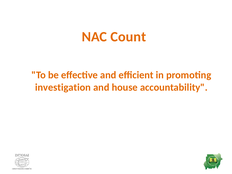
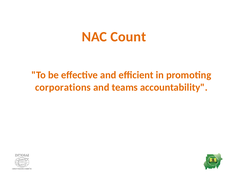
investigation: investigation -> corporations
house: house -> teams
